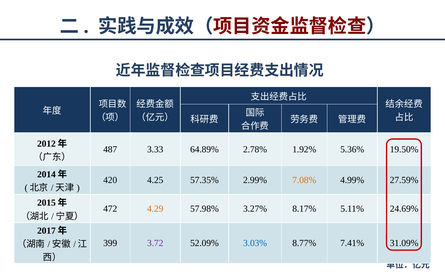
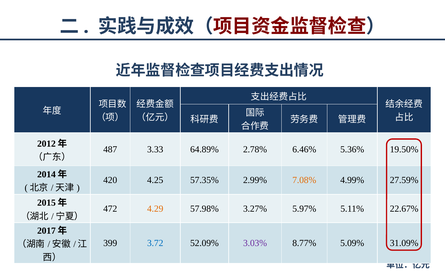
1.92%: 1.92% -> 6.46%
8.17%: 8.17% -> 5.97%
24.69%: 24.69% -> 22.67%
3.72 colour: purple -> blue
3.03% colour: blue -> purple
7.41%: 7.41% -> 5.09%
